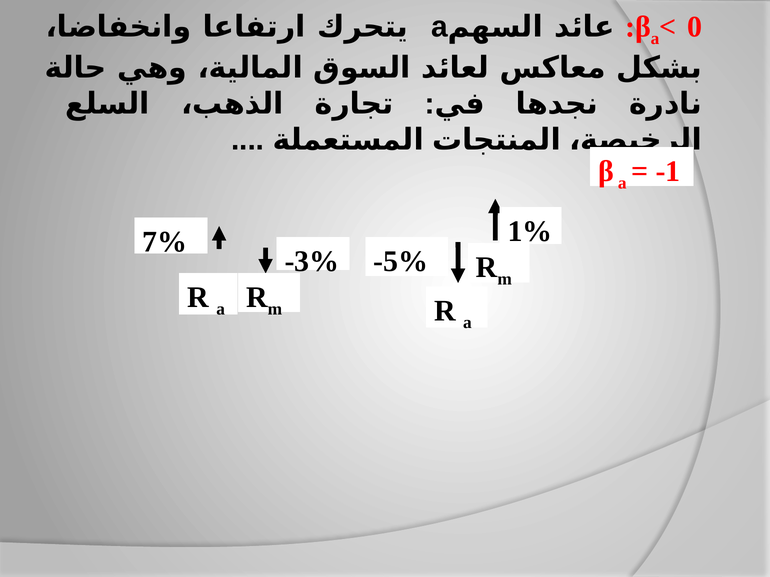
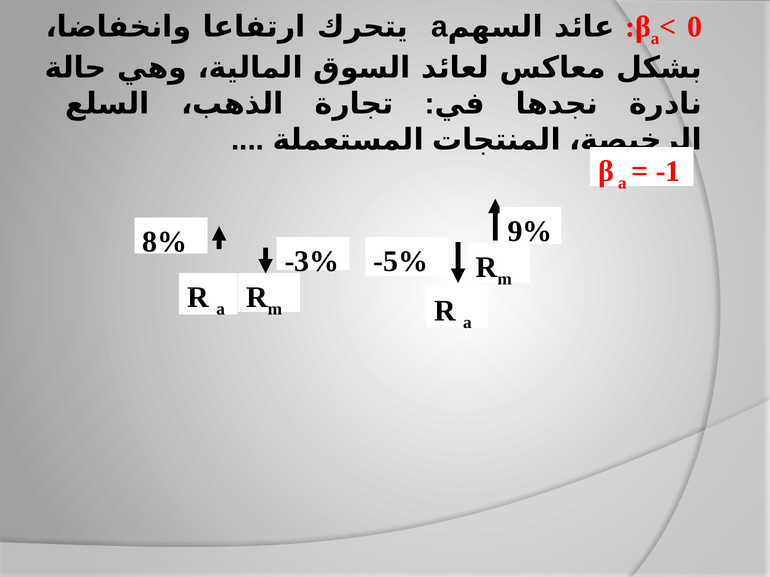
1%: 1% -> 9%
7%: 7% -> 8%
